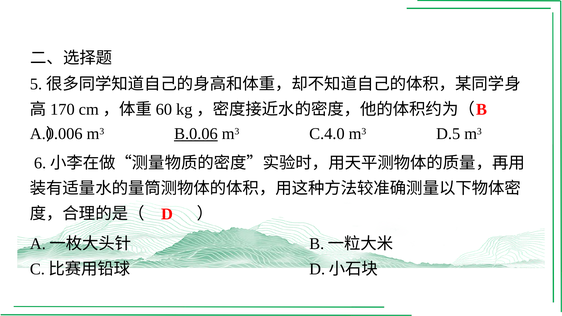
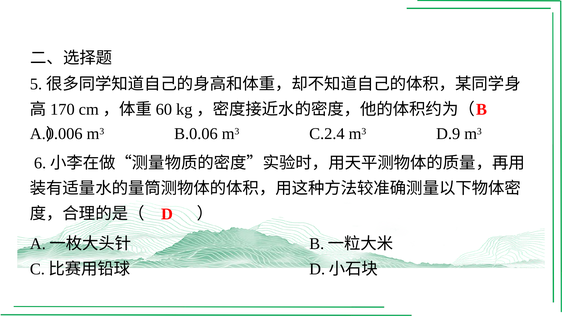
B.0.06 underline: present -> none
C.4.0: C.4.0 -> C.2.4
D.5: D.5 -> D.9
